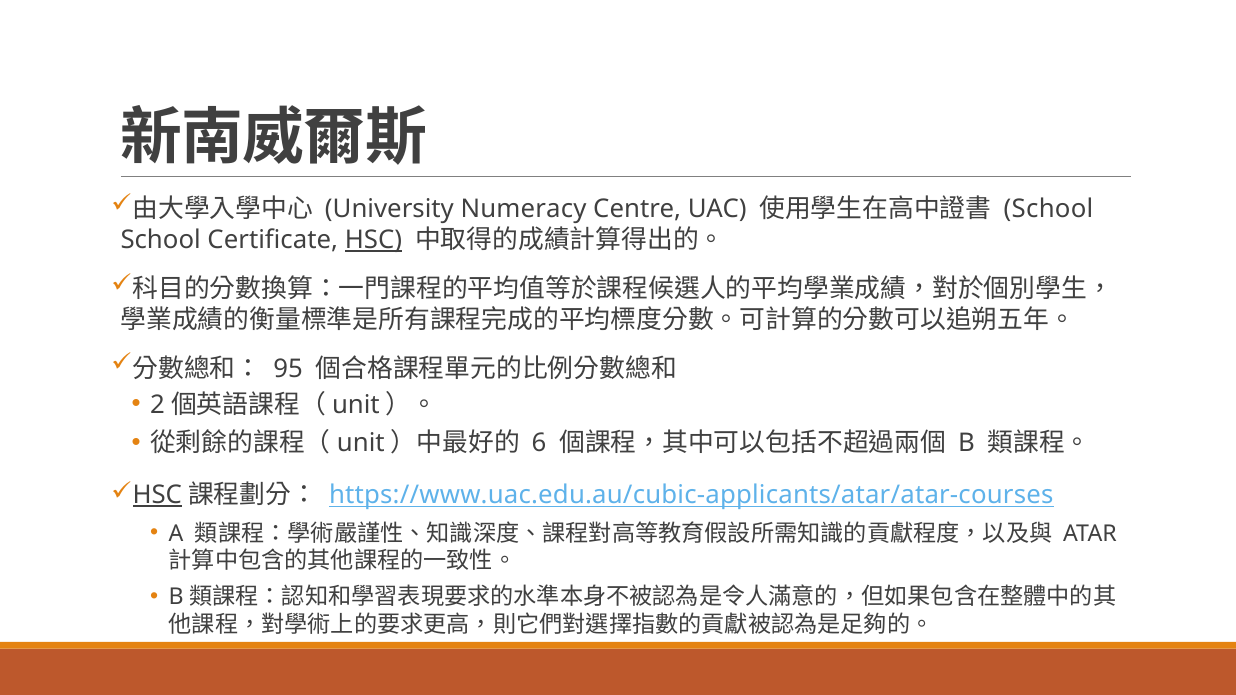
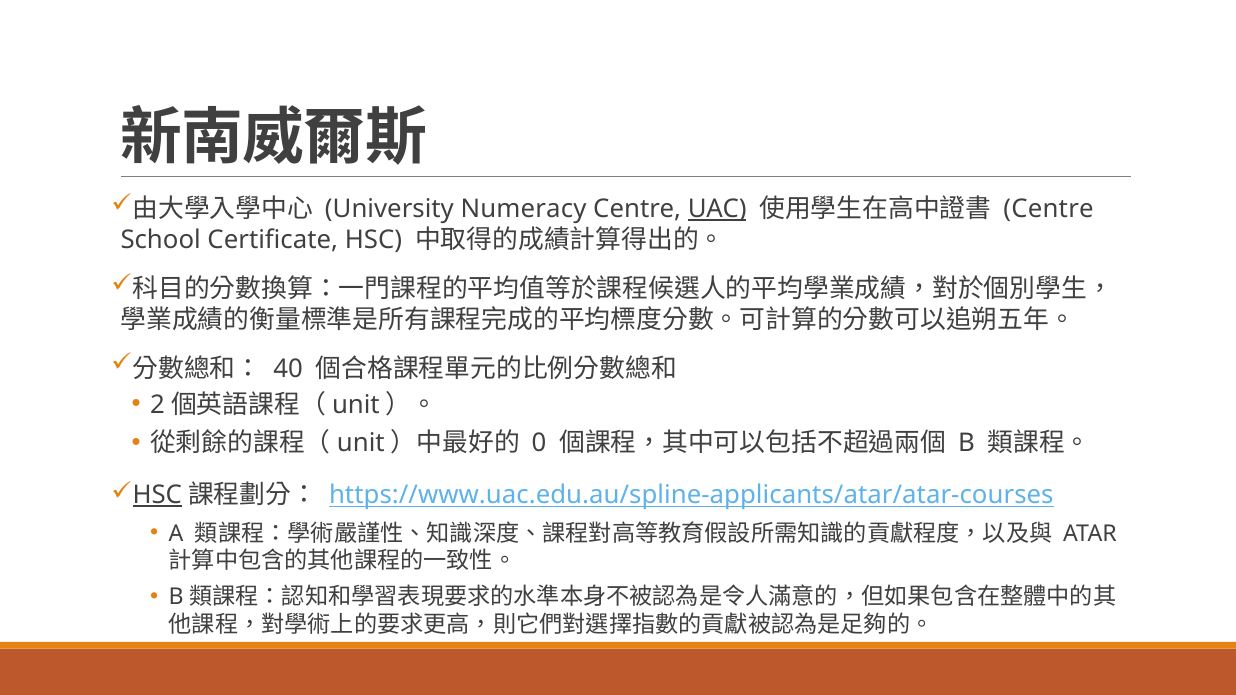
UAC underline: none -> present
School at (1049, 209): School -> Centre
HSC at (373, 240) underline: present -> none
95: 95 -> 40
6: 6 -> 0
https://www.uac.edu.au/cubic-applicants/atar/atar-courses: https://www.uac.edu.au/cubic-applicants/atar/atar-courses -> https://www.uac.edu.au/spline-applicants/atar/atar-courses
